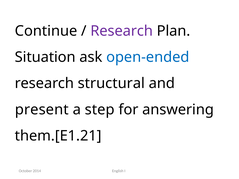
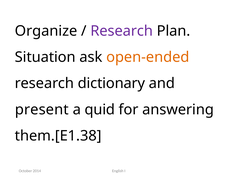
Continue: Continue -> Organize
open-ended colour: blue -> orange
structural: structural -> dictionary
step: step -> quid
them.[E1.21: them.[E1.21 -> them.[E1.38
